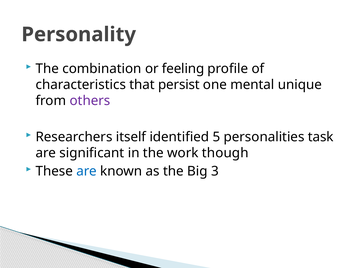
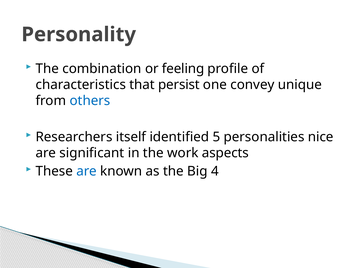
mental: mental -> convey
others colour: purple -> blue
task: task -> nice
though: though -> aspects
3: 3 -> 4
